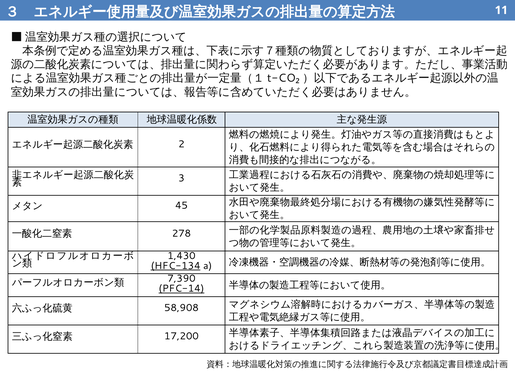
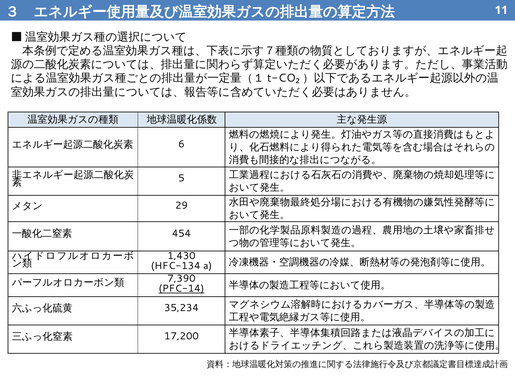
2: 2 -> 6
3: 3 -> 5
45: 45 -> 29
278: 278 -> 454
HFC-134 underline: present -> none
58,908: 58,908 -> 35,234
